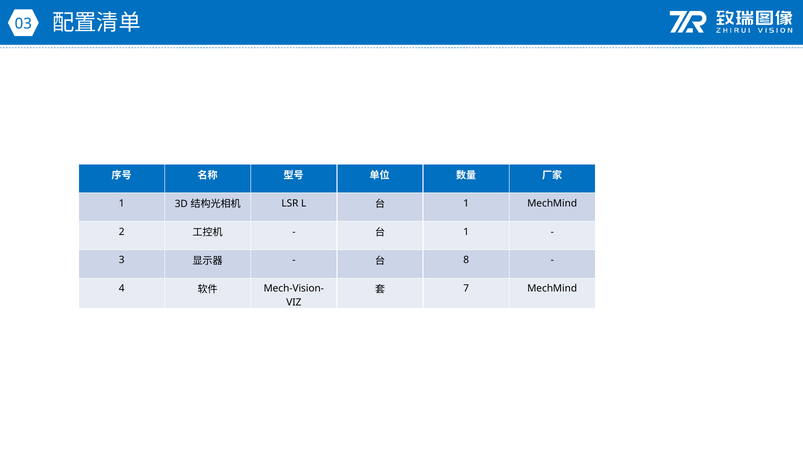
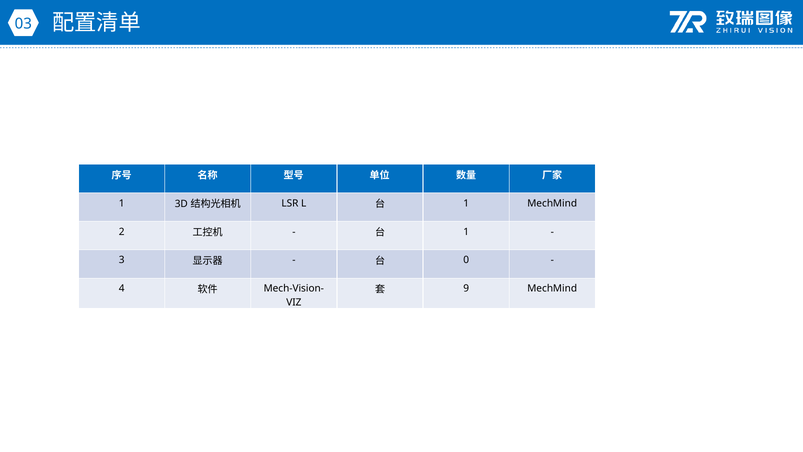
8: 8 -> 0
7: 7 -> 9
